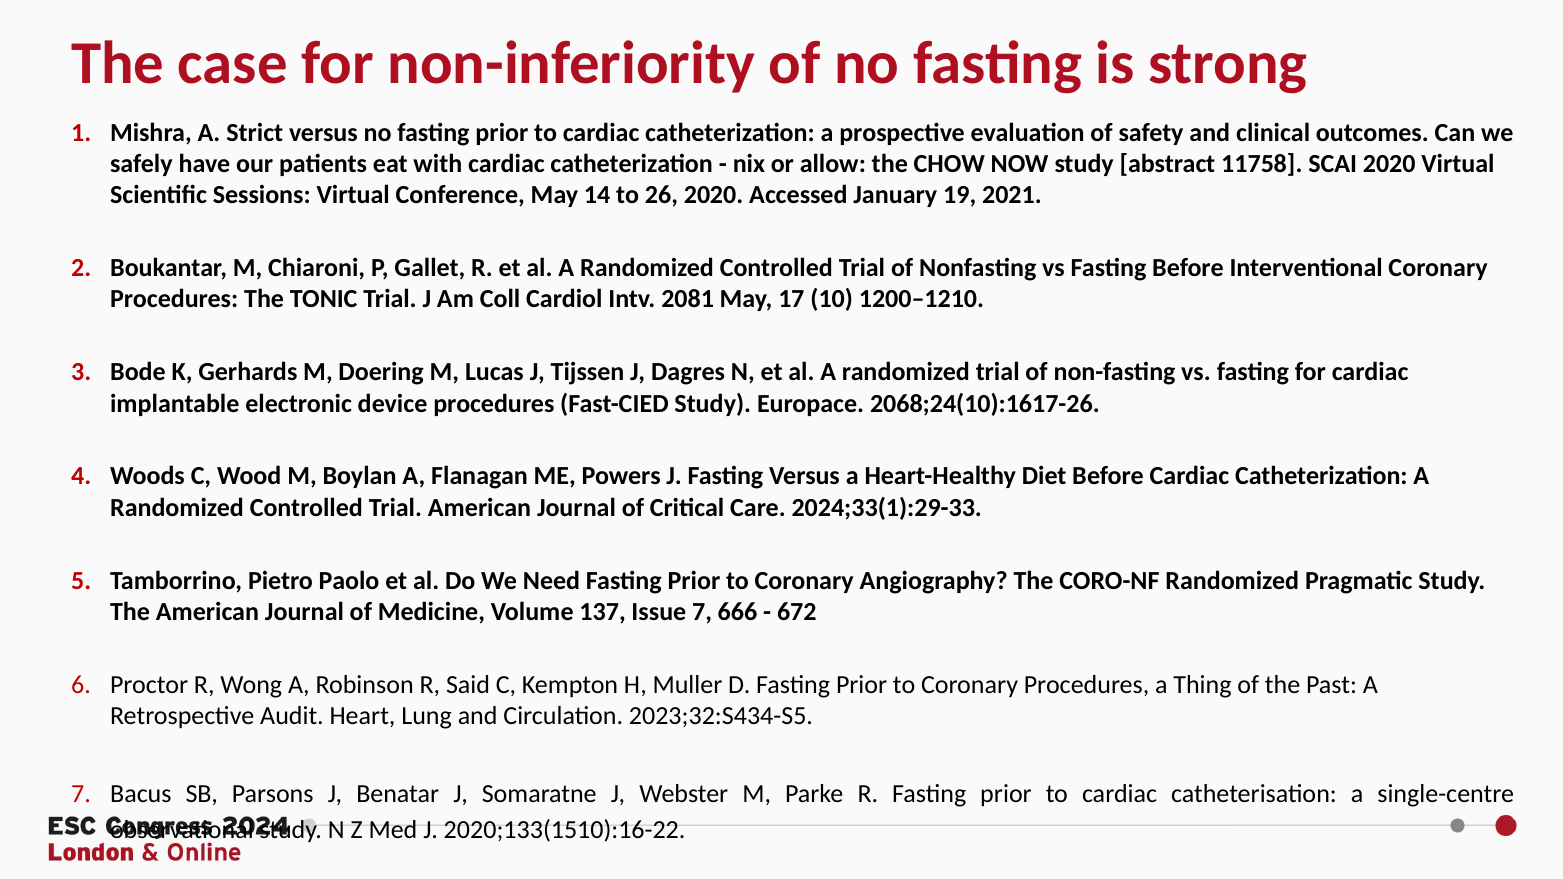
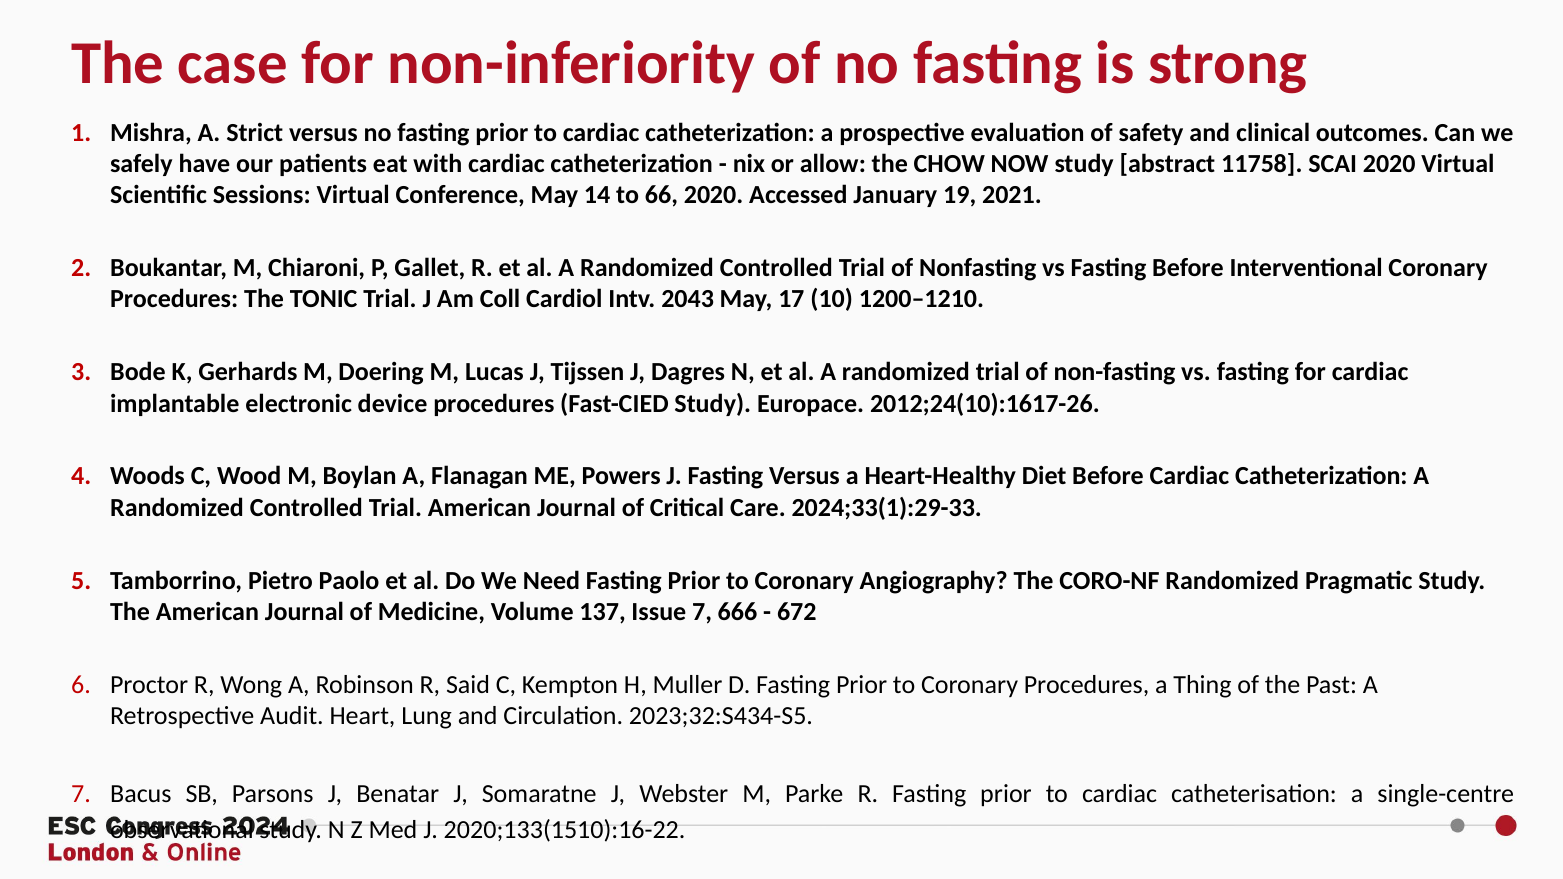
26: 26 -> 66
2081: 2081 -> 2043
2068;24(10):1617-26: 2068;24(10):1617-26 -> 2012;24(10):1617-26
